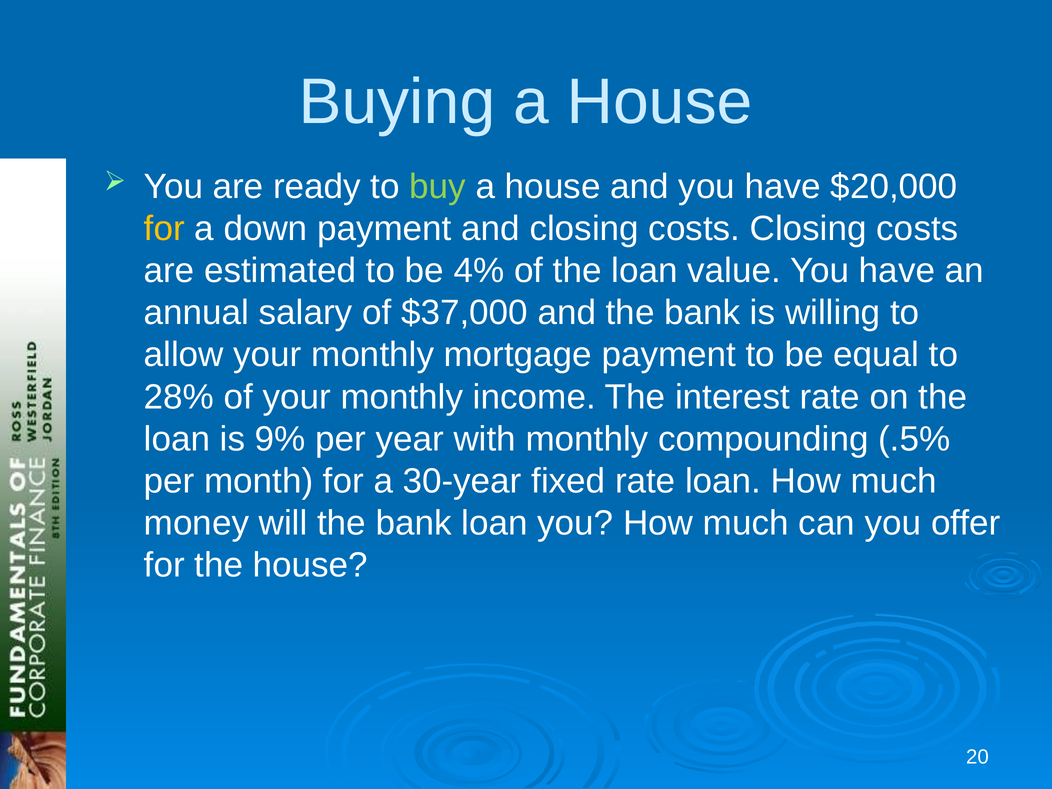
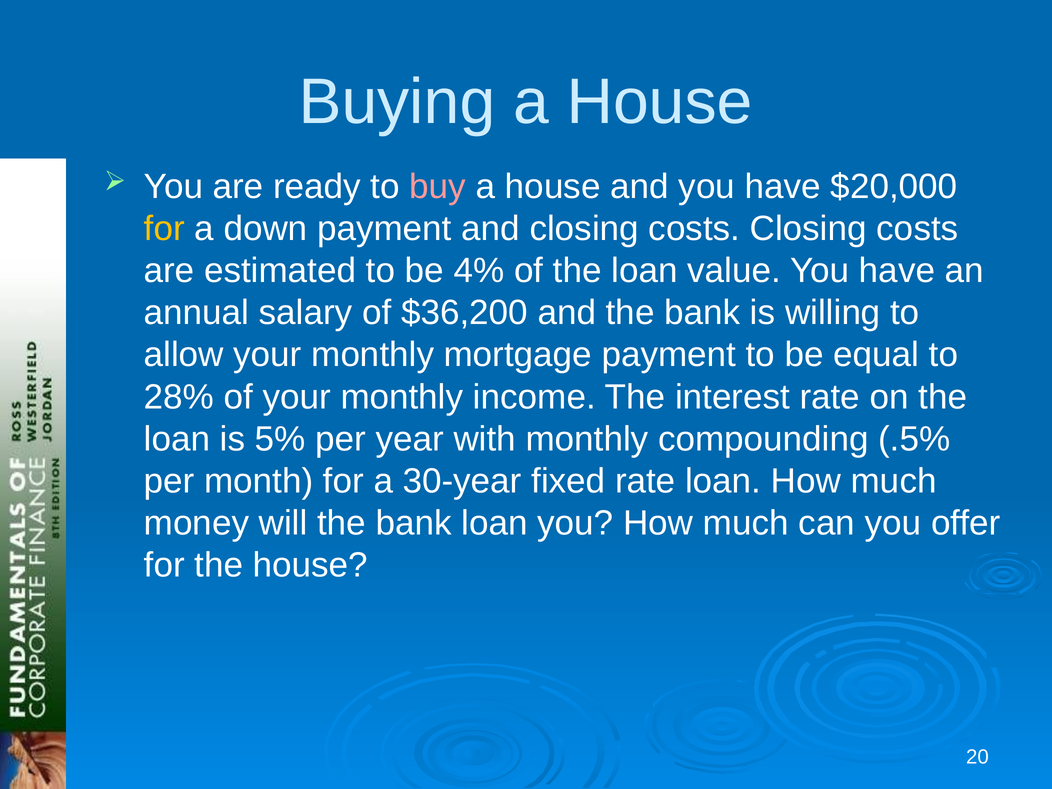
buy colour: light green -> pink
$37,000: $37,000 -> $36,200
9%: 9% -> 5%
